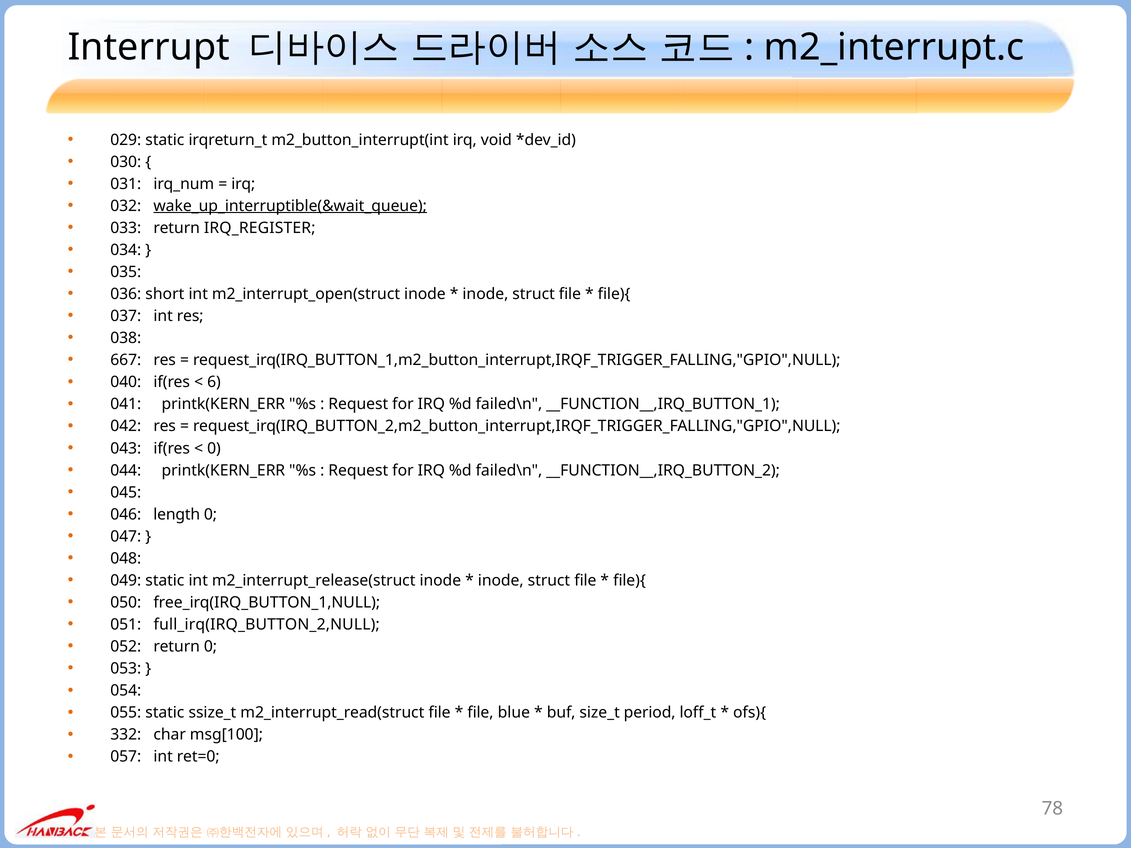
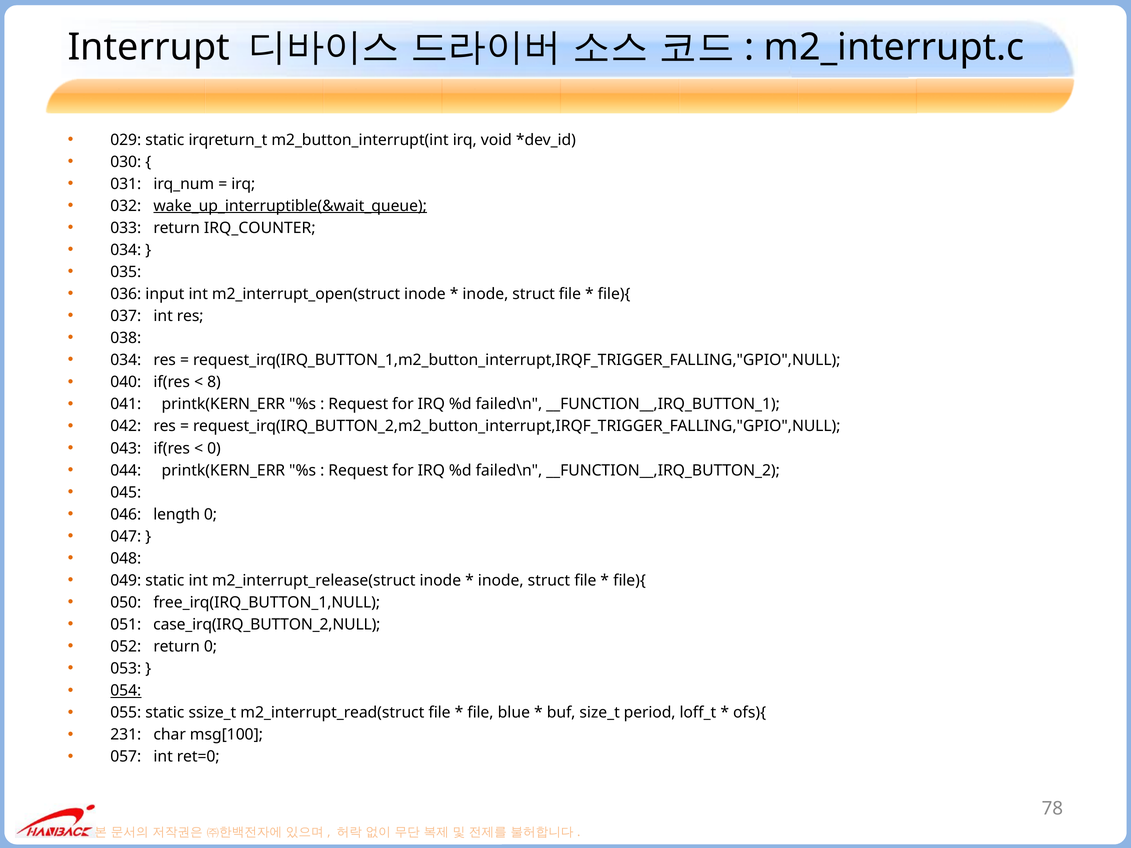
IRQ_REGISTER: IRQ_REGISTER -> IRQ_COUNTER
short: short -> input
667 at (126, 360): 667 -> 034
6: 6 -> 8
full_irq(IRQ_BUTTON_2,NULL: full_irq(IRQ_BUTTON_2,NULL -> case_irq(IRQ_BUTTON_2,NULL
054 underline: none -> present
332: 332 -> 231
